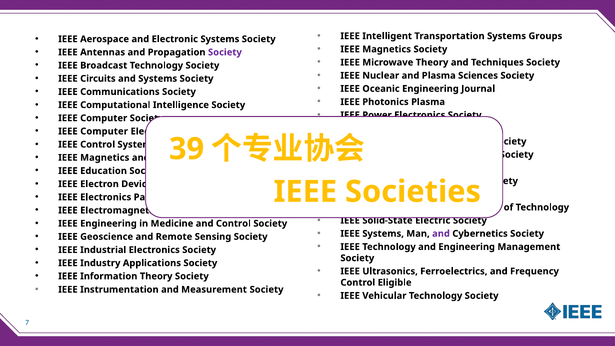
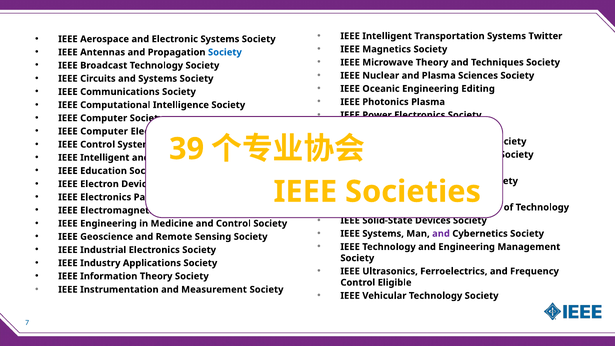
Groups: Groups -> Twitter
Society at (225, 52) colour: purple -> blue
Journal: Journal -> Editing
Magnetics at (105, 158): Magnetics -> Intelligent
Solid-State Electric: Electric -> Devices
